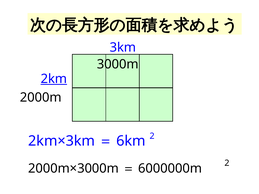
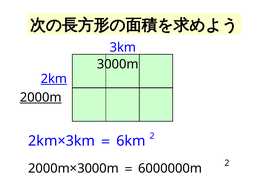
2000m underline: none -> present
